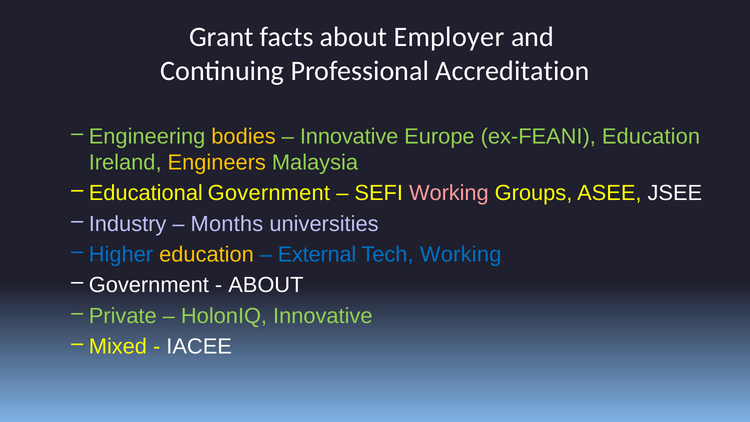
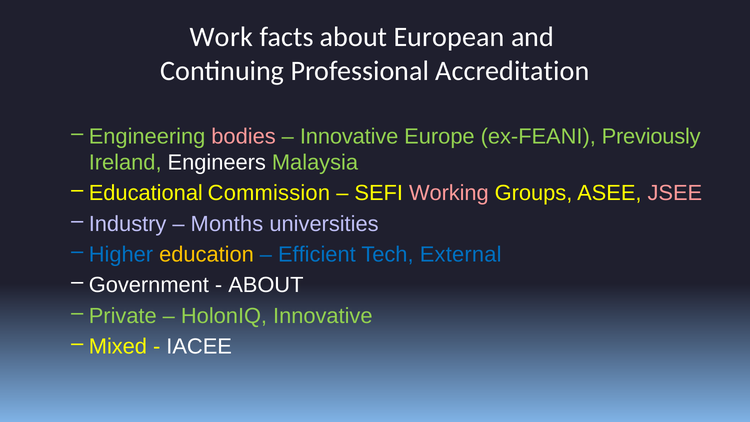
Grant: Grant -> Work
Employer: Employer -> European
bodies colour: yellow -> pink
ex-FEANI Education: Education -> Previously
Engineers colour: yellow -> white
Educational Government: Government -> Commission
JSEE colour: white -> pink
External: External -> Efficient
Tech Working: Working -> External
